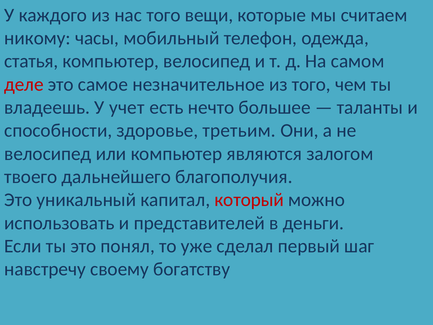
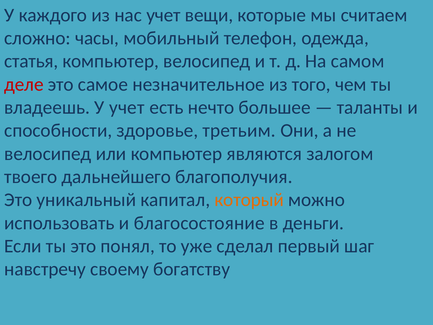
нас того: того -> учет
никому: никому -> сложно
который colour: red -> orange
представителей: представителей -> благосостояние
